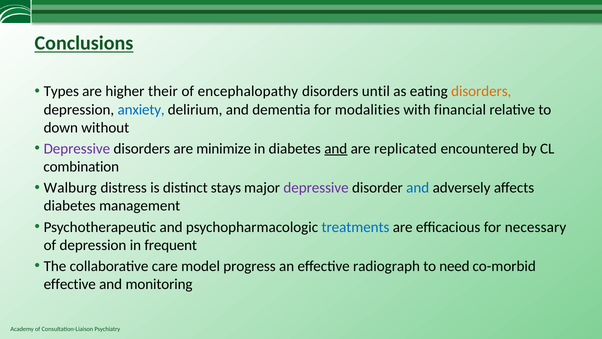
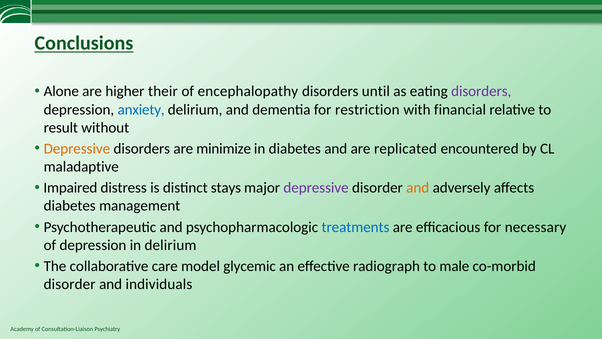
Types: Types -> Alone
disorders at (481, 91) colour: orange -> purple
modalities: modalities -> restriction
down: down -> result
Depressive at (77, 149) colour: purple -> orange
and at (336, 149) underline: present -> none
combination: combination -> maladaptive
Walburg: Walburg -> Impaired
and at (418, 188) colour: blue -> orange
in frequent: frequent -> delirium
progress: progress -> glycemic
need: need -> male
effective at (70, 284): effective -> disorder
monitoring: monitoring -> individuals
